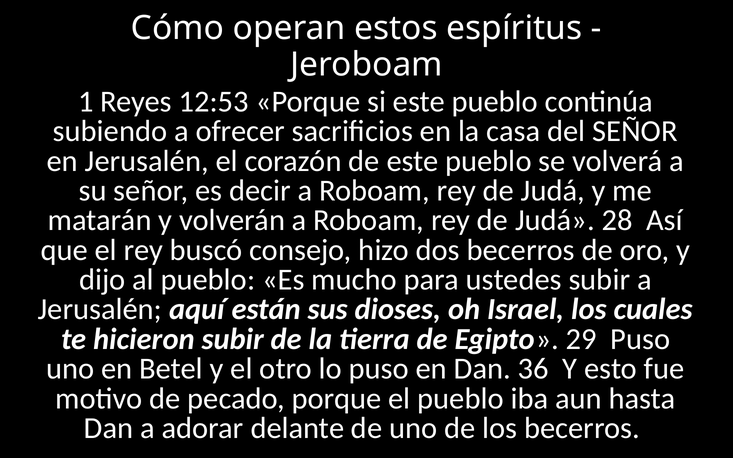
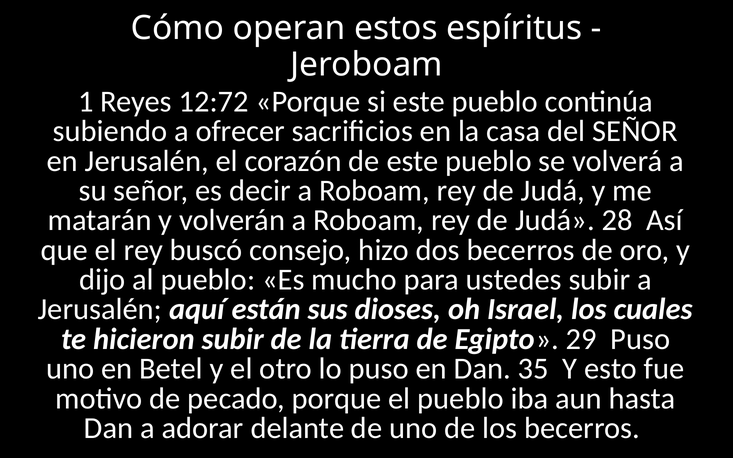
12:53: 12:53 -> 12:72
36: 36 -> 35
